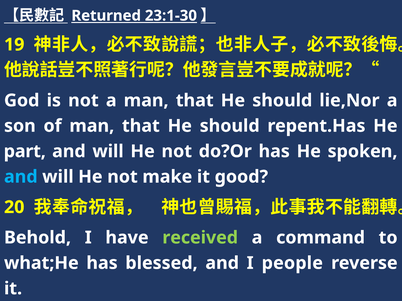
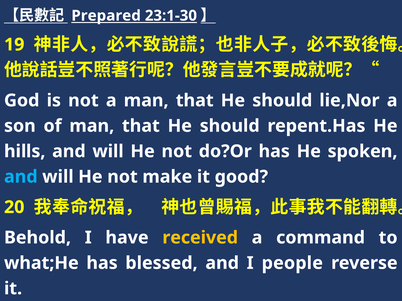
Returned: Returned -> Prepared
part: part -> hills
received colour: light green -> yellow
